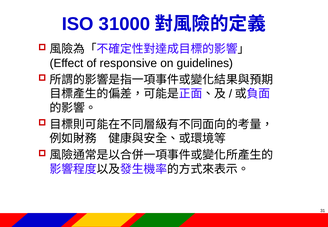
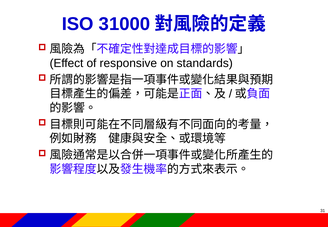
guidelines: guidelines -> standards
